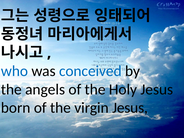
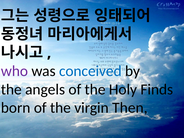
who colour: blue -> purple
Holy Jesus: Jesus -> Finds
virgin Jesus: Jesus -> Then
